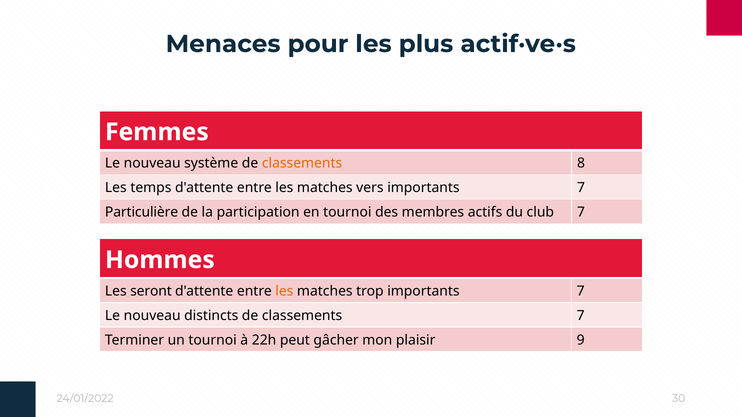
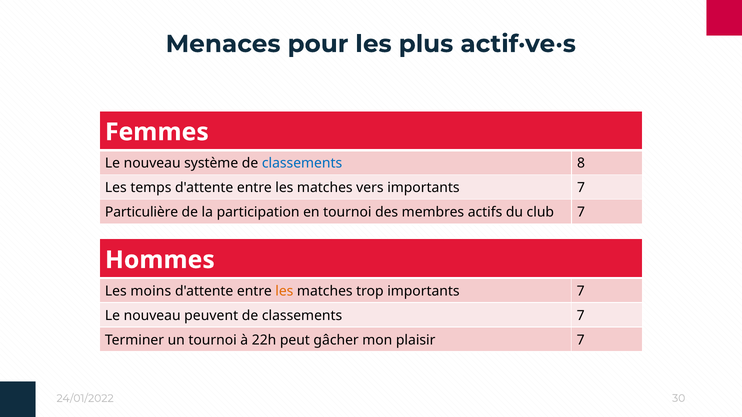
classements at (302, 163) colour: orange -> blue
seront: seront -> moins
distincts: distincts -> peuvent
plaisir 9: 9 -> 7
